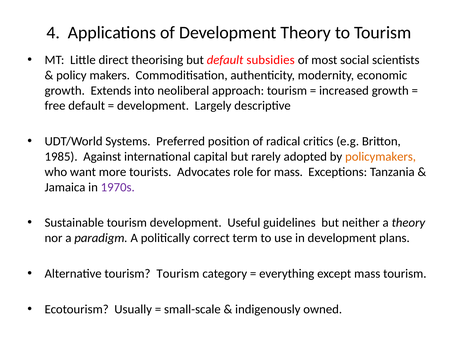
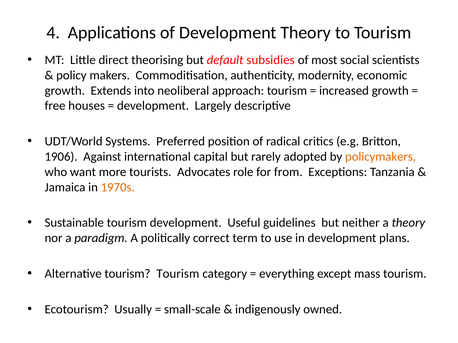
free default: default -> houses
1985: 1985 -> 1906
for mass: mass -> from
1970s colour: purple -> orange
